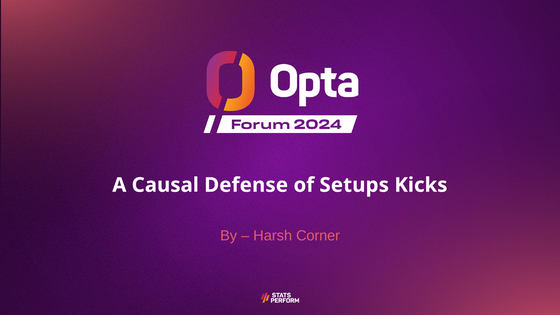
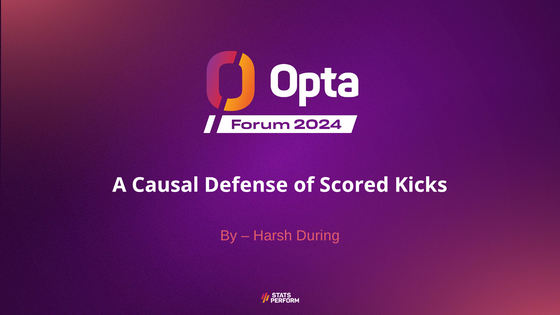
Setups: Setups -> Scored
Corner: Corner -> During
